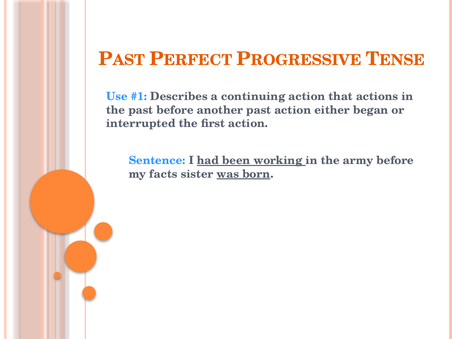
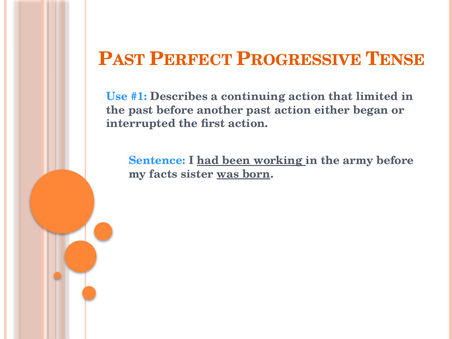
actions: actions -> limited
